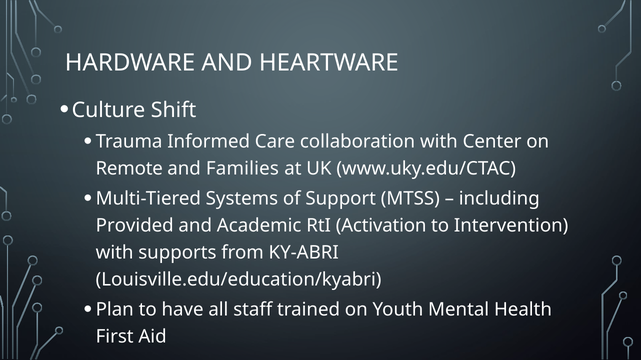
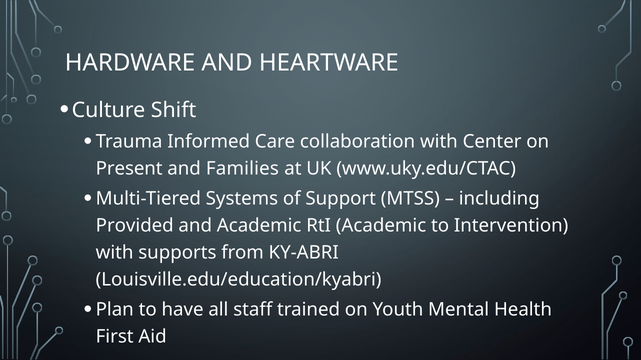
Remote: Remote -> Present
RtI Activation: Activation -> Academic
